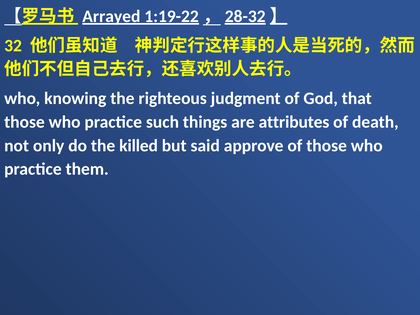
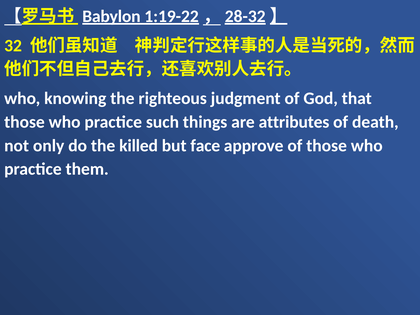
Arrayed: Arrayed -> Babylon
said: said -> face
